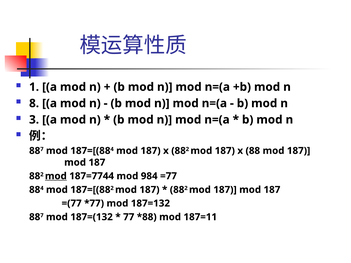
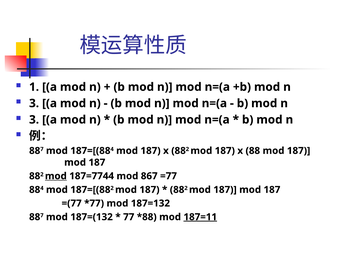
8 at (34, 103): 8 -> 3
984: 984 -> 867
187=11 underline: none -> present
